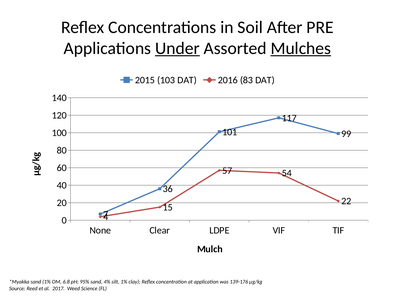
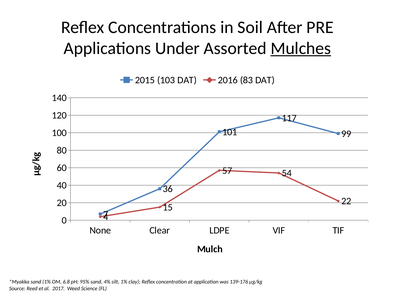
Under underline: present -> none
